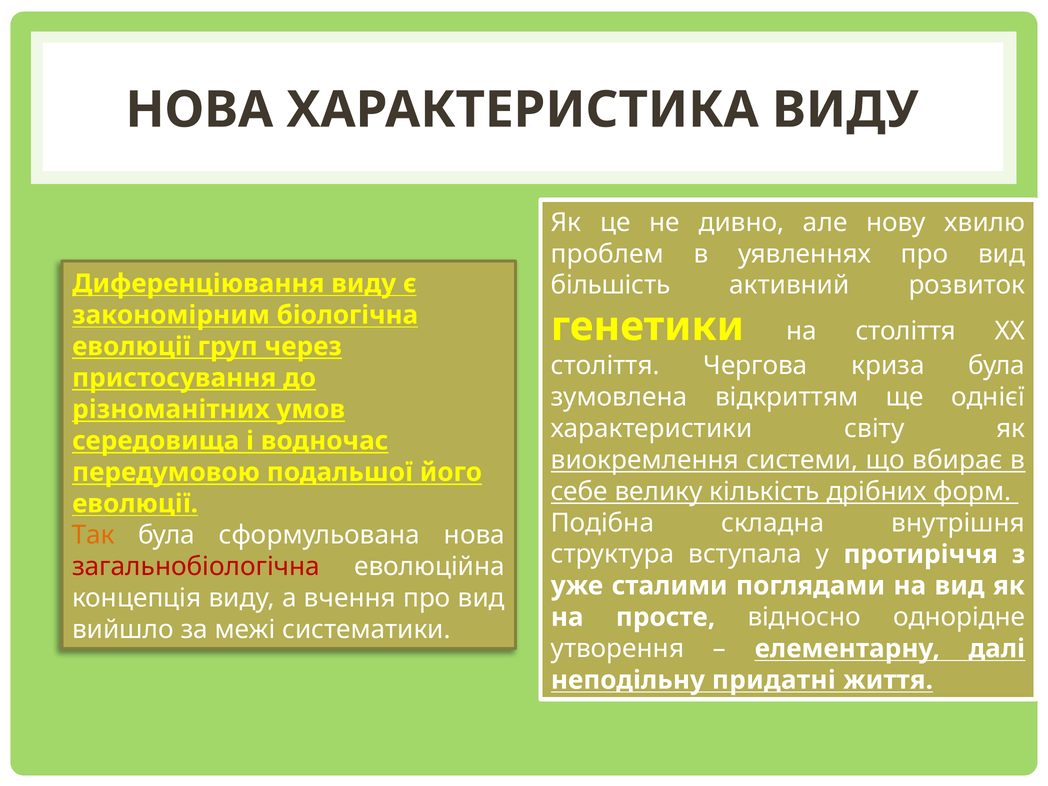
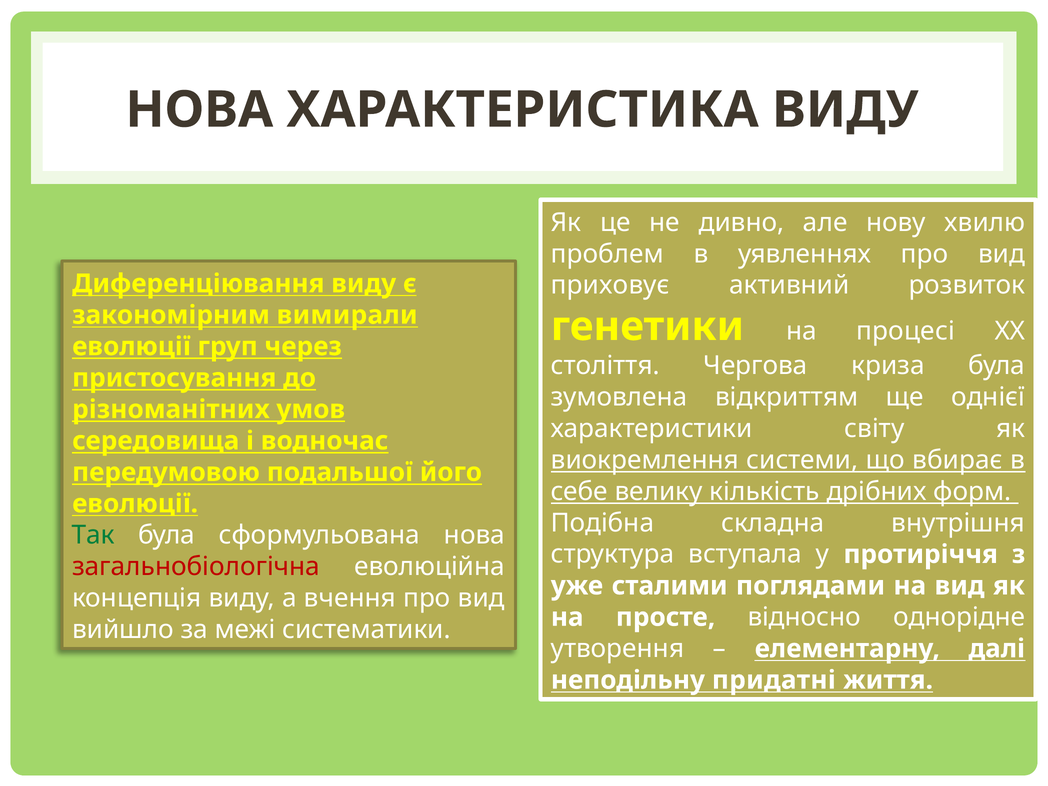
більшість: більшість -> приховує
біологічна: біологічна -> вимирали
на століття: століття -> процесі
Так colour: orange -> green
